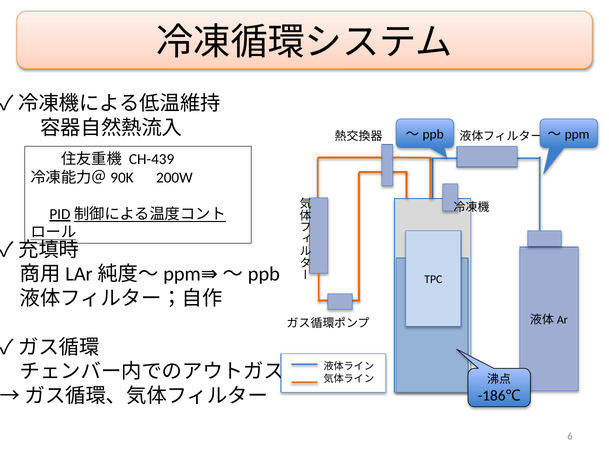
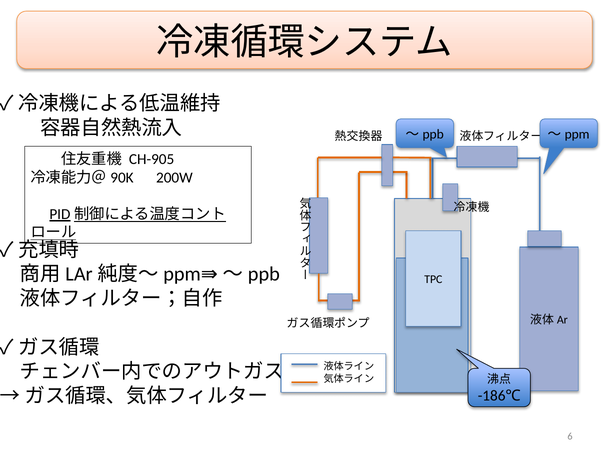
CH-439: CH-439 -> CH-905
